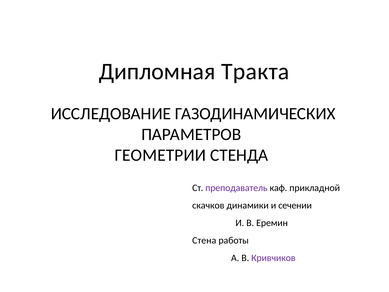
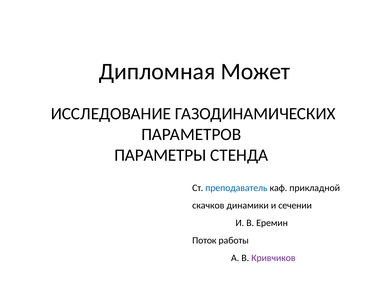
Тракта: Тракта -> Может
ГЕОМЕТРИИ: ГЕОМЕТРИИ -> ПАРАМЕТРЫ
преподаватель colour: purple -> blue
Стена: Стена -> Поток
